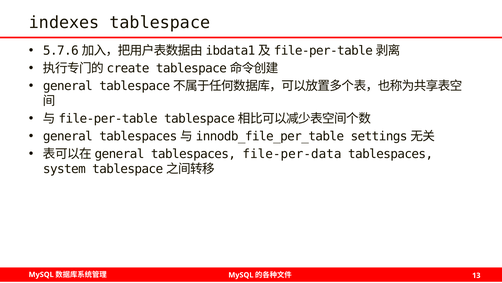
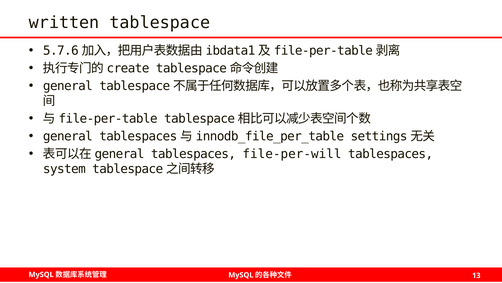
indexes: indexes -> written
file-per-data: file-per-data -> file-per-will
